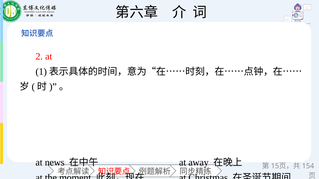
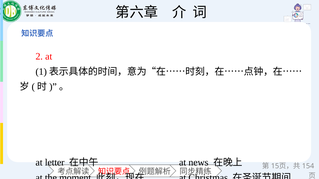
news: news -> letter
away: away -> news
